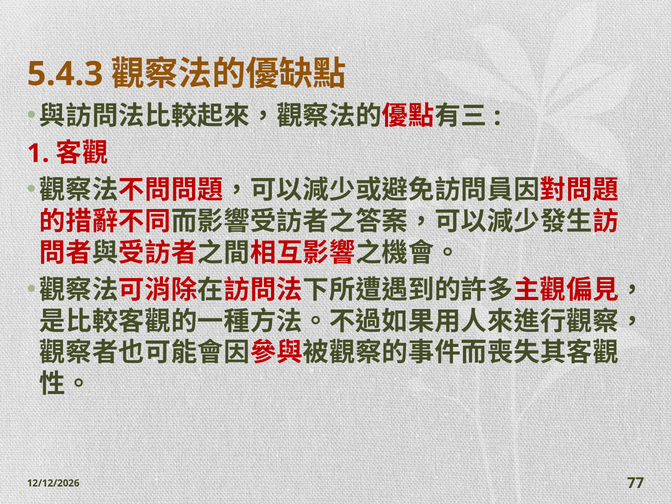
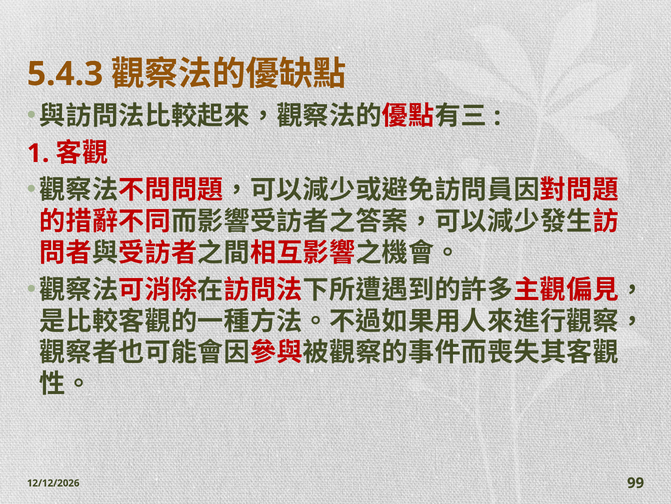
77: 77 -> 99
